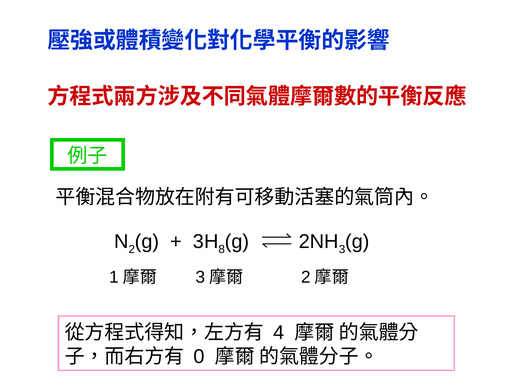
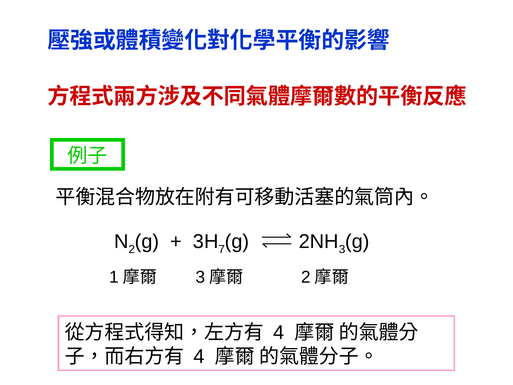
8: 8 -> 7
0 at (199, 356): 0 -> 4
